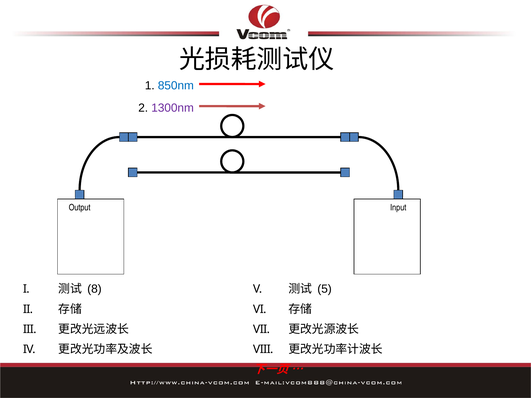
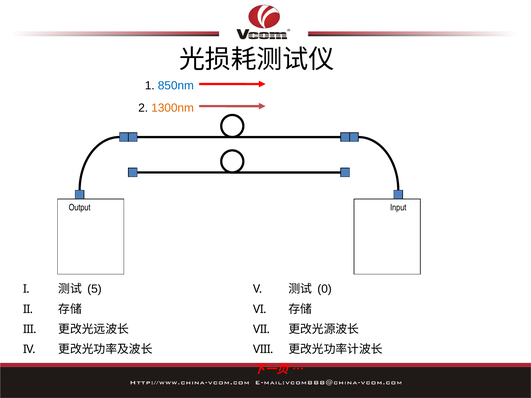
1300nm colour: purple -> orange
8: 8 -> 5
5: 5 -> 0
